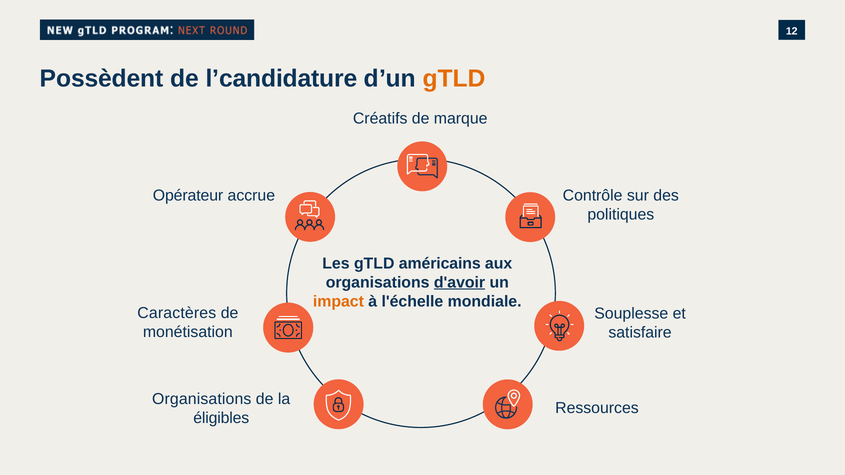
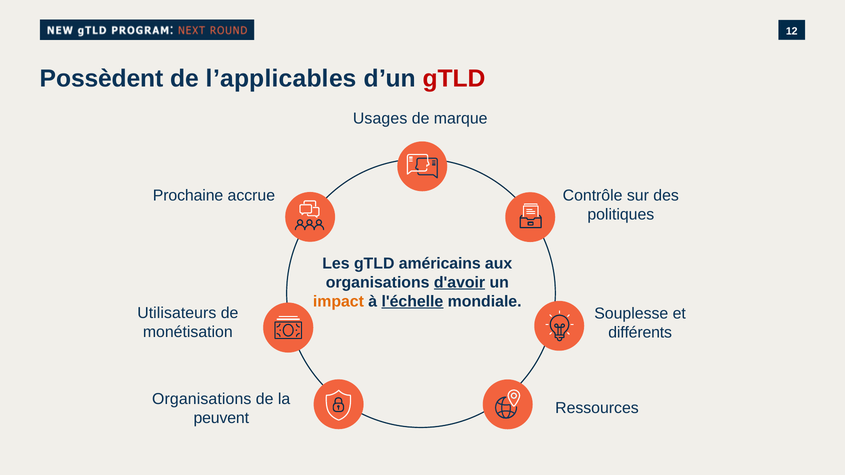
l’candidature: l’candidature -> l’applicables
gTLD at (454, 79) colour: orange -> red
Créatifs: Créatifs -> Usages
Opérateur: Opérateur -> Prochaine
l'échelle underline: none -> present
Caractères: Caractères -> Utilisateurs
satisfaire: satisfaire -> différents
éligibles: éligibles -> peuvent
